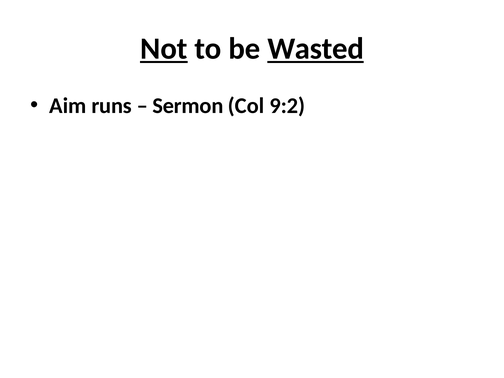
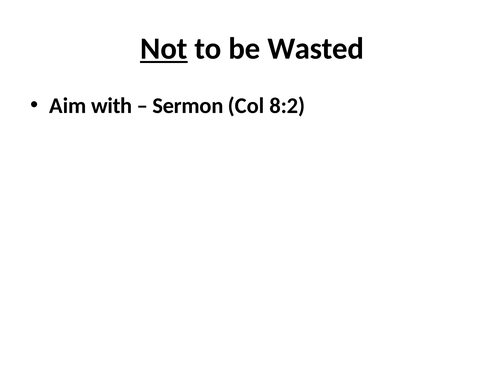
Wasted underline: present -> none
runs: runs -> with
9:2: 9:2 -> 8:2
